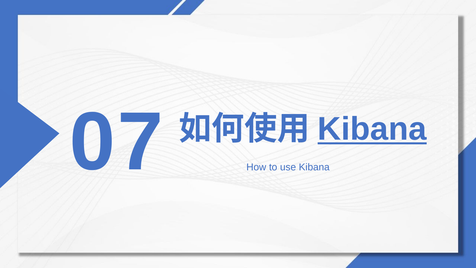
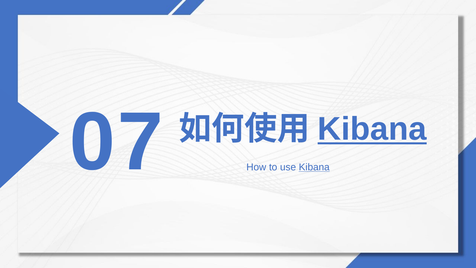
Kibana at (314, 167) underline: none -> present
